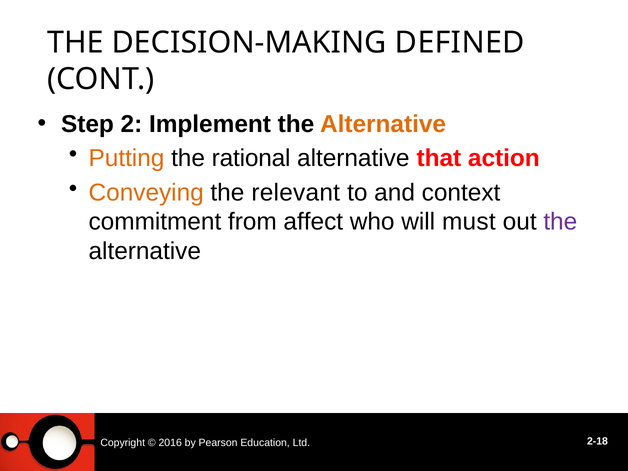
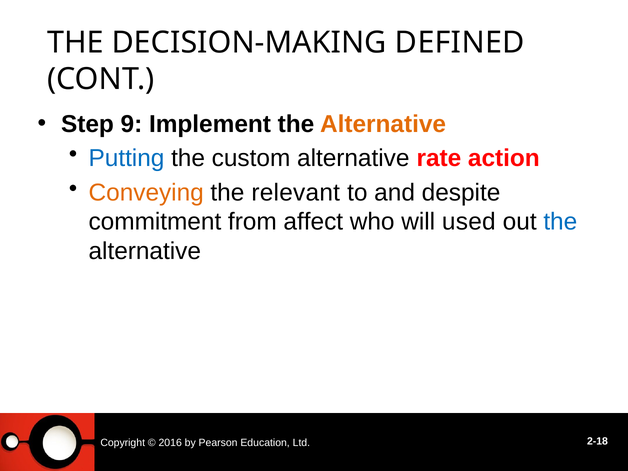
2: 2 -> 9
Putting colour: orange -> blue
rational: rational -> custom
that: that -> rate
context: context -> despite
must: must -> used
the at (560, 222) colour: purple -> blue
